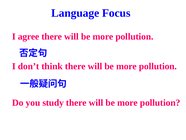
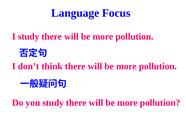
I agree: agree -> study
